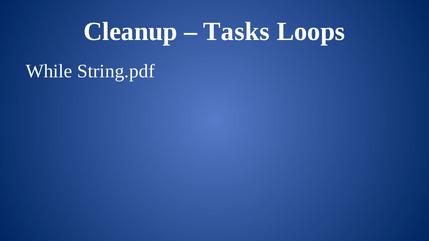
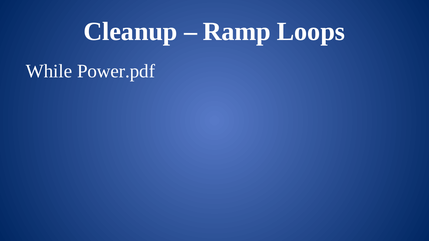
Tasks: Tasks -> Ramp
String.pdf: String.pdf -> Power.pdf
